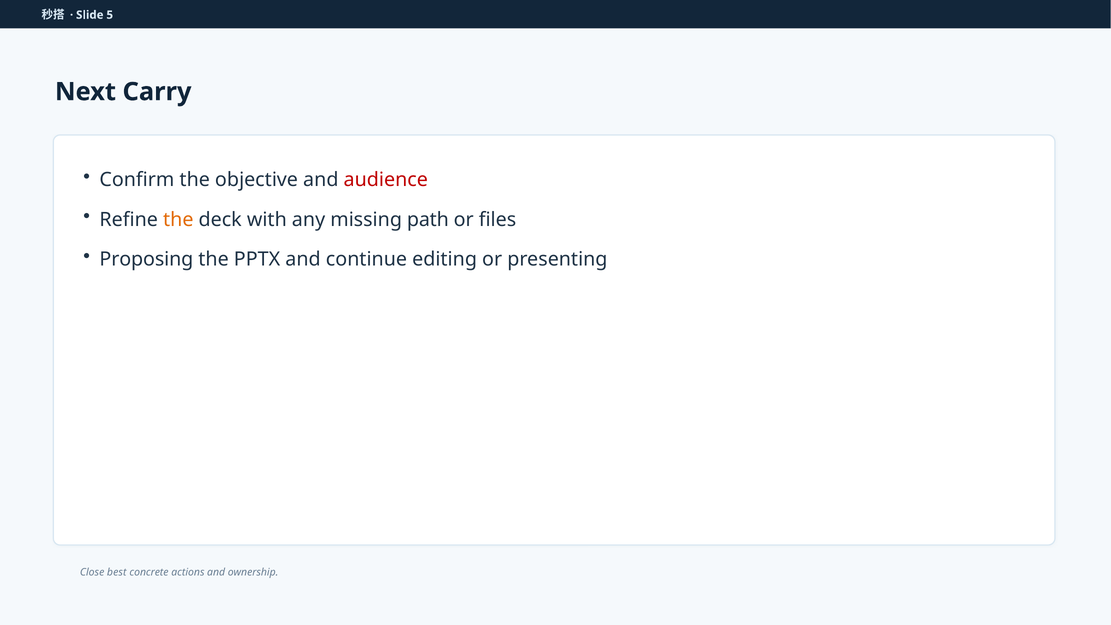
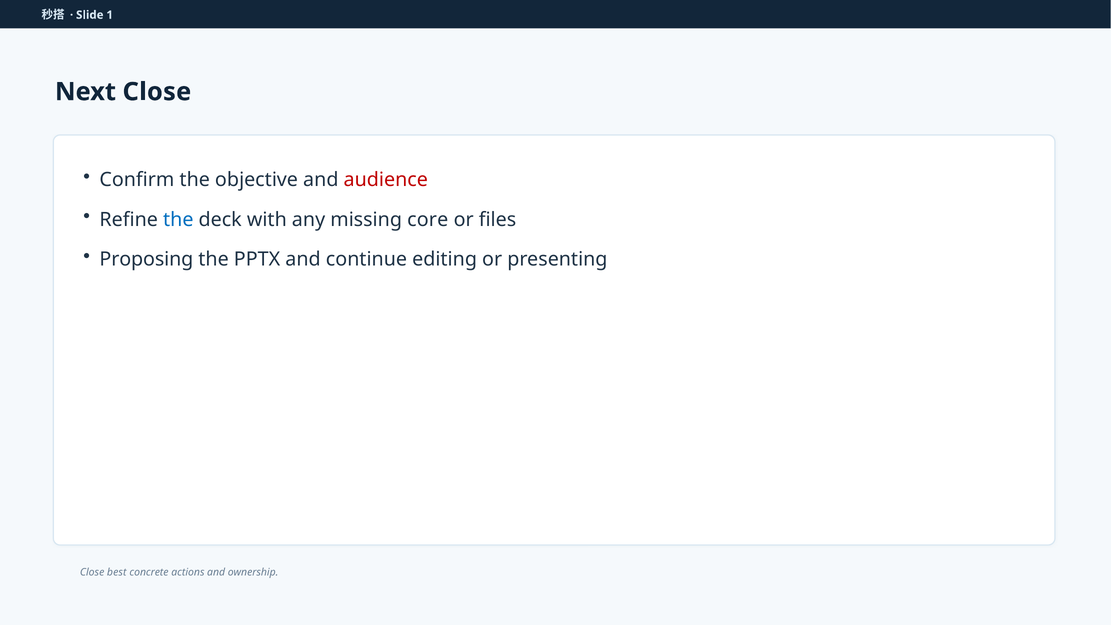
5: 5 -> 1
Next Carry: Carry -> Close
the at (178, 220) colour: orange -> blue
path: path -> core
